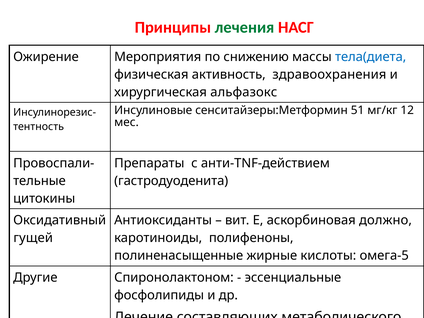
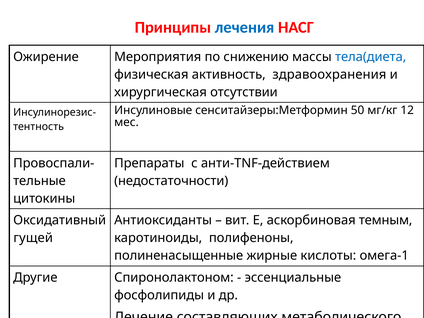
лечения colour: green -> blue
альфазокс: альфазокс -> отсутствии
51: 51 -> 50
гастродуоденита: гастродуоденита -> недостаточности
должно: должно -> темным
омега-5: омега-5 -> омега-1
